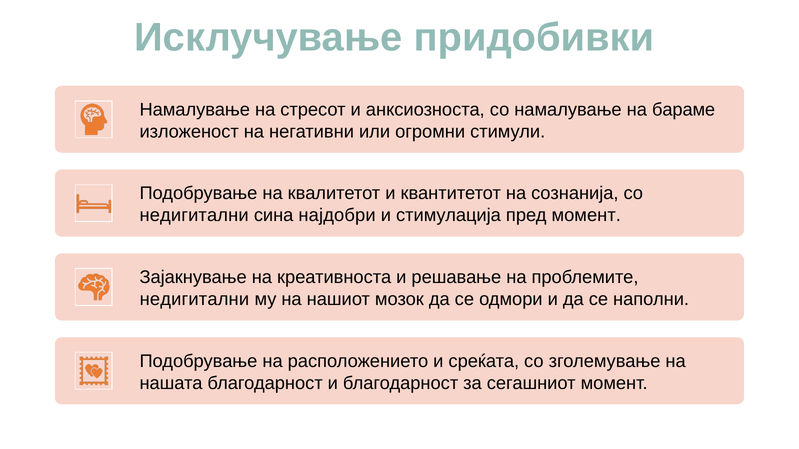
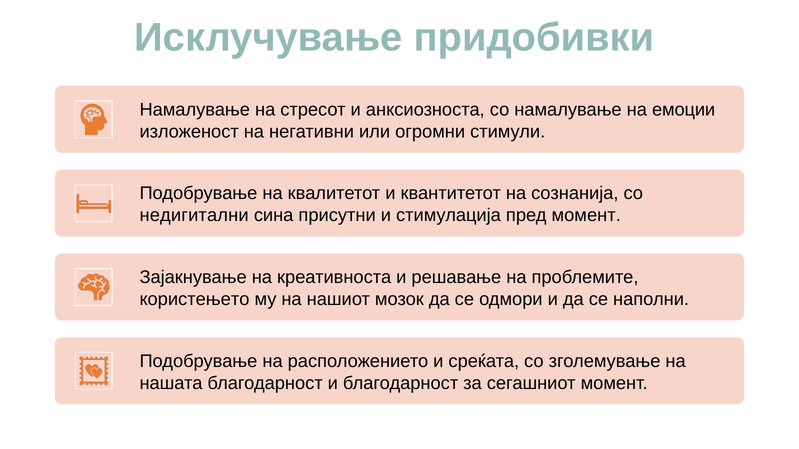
бараме: бараме -> емоции
најдобри: најдобри -> присутни
недигитални at (194, 299): недигитални -> користењето
